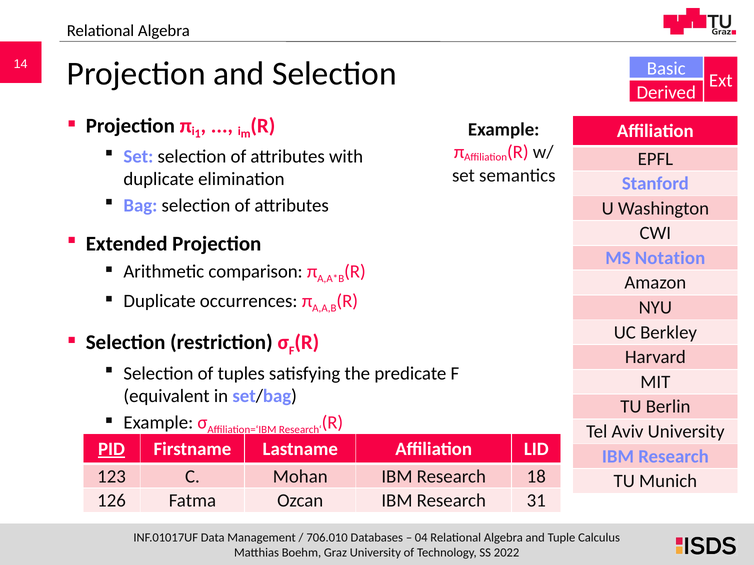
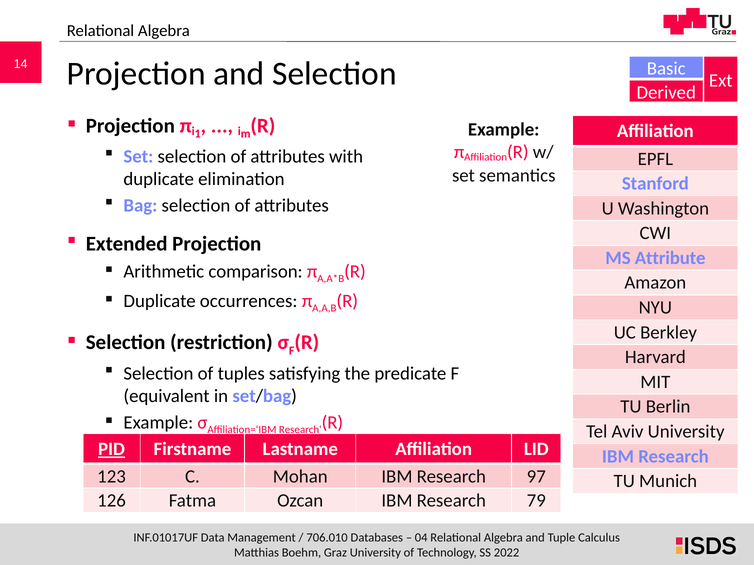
Notation: Notation -> Attribute
18: 18 -> 97
31: 31 -> 79
